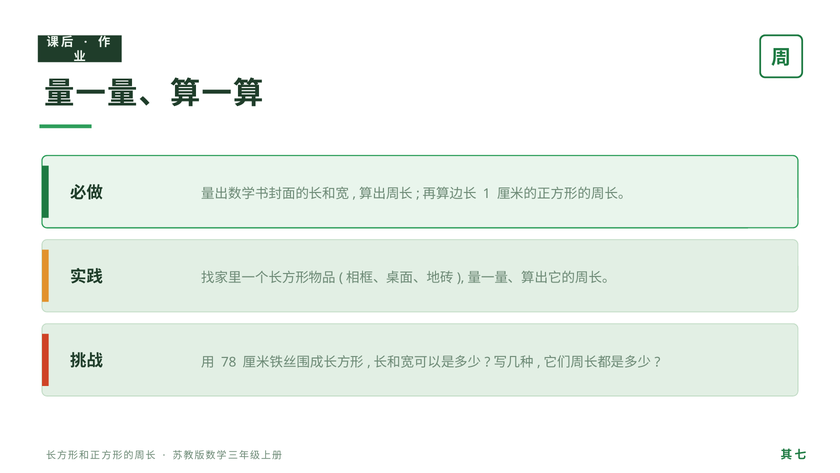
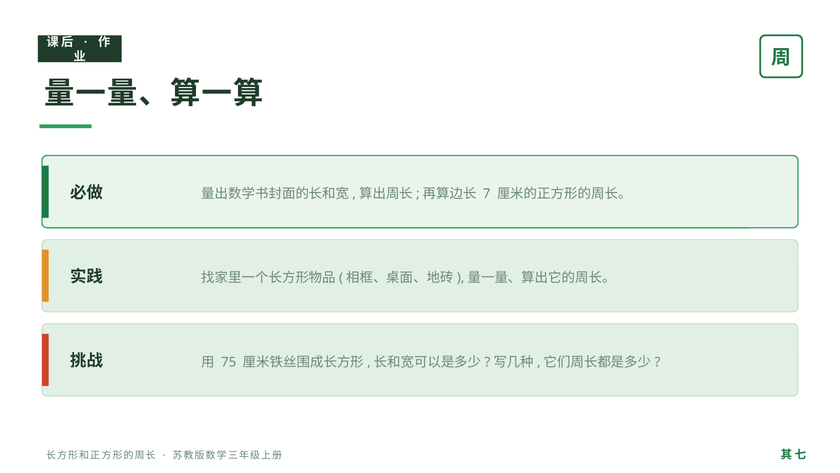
1: 1 -> 7
78: 78 -> 75
